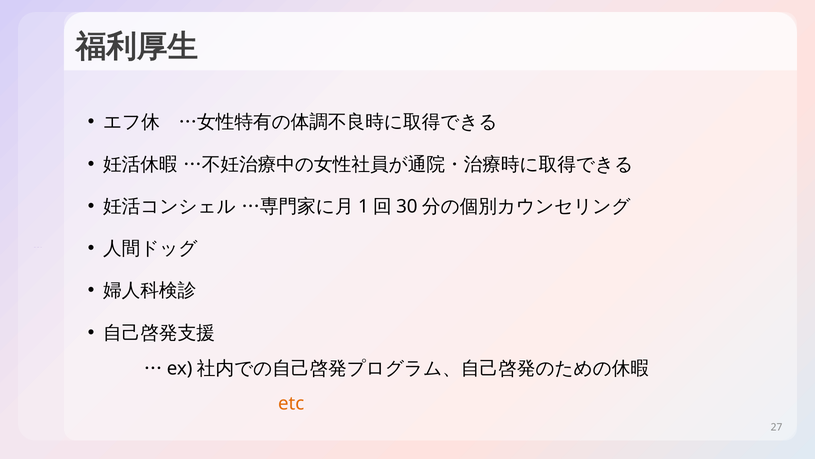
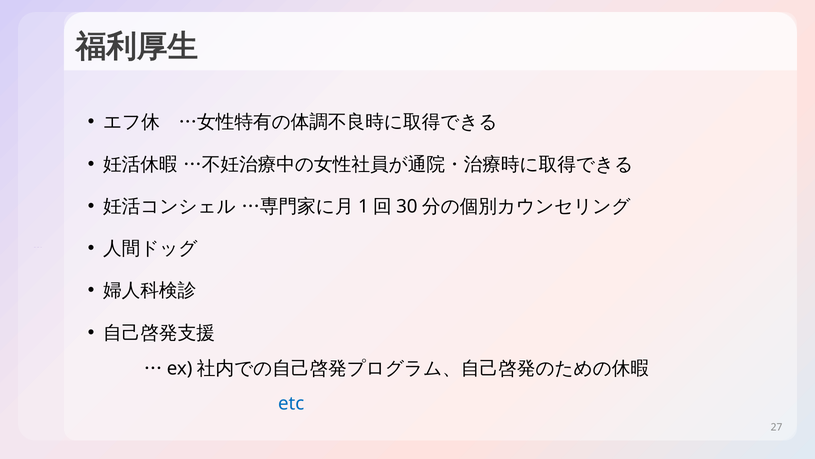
etc colour: orange -> blue
